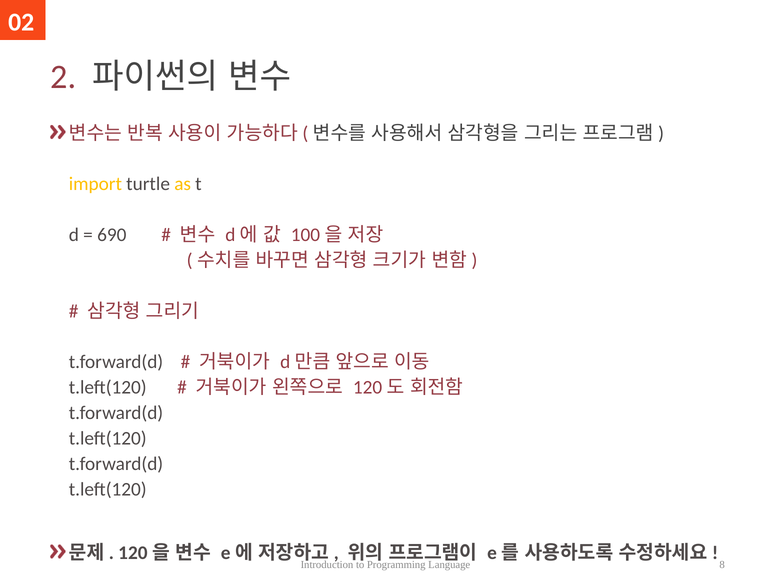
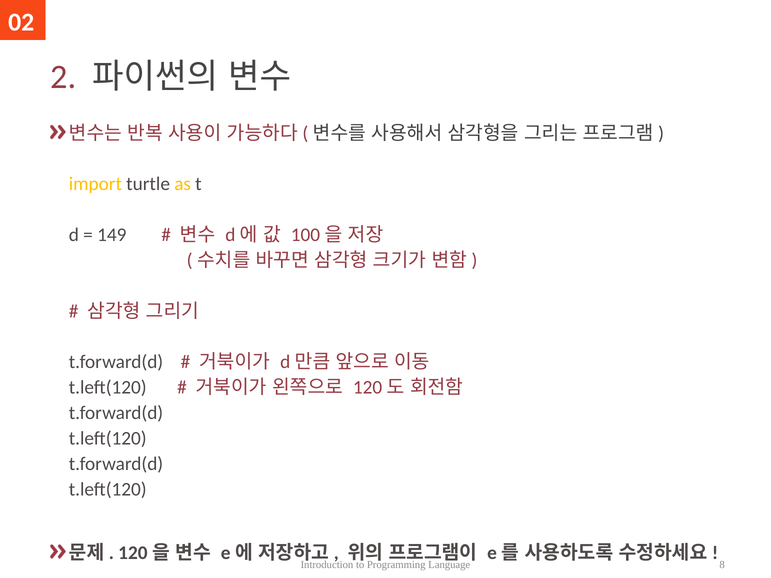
690: 690 -> 149
